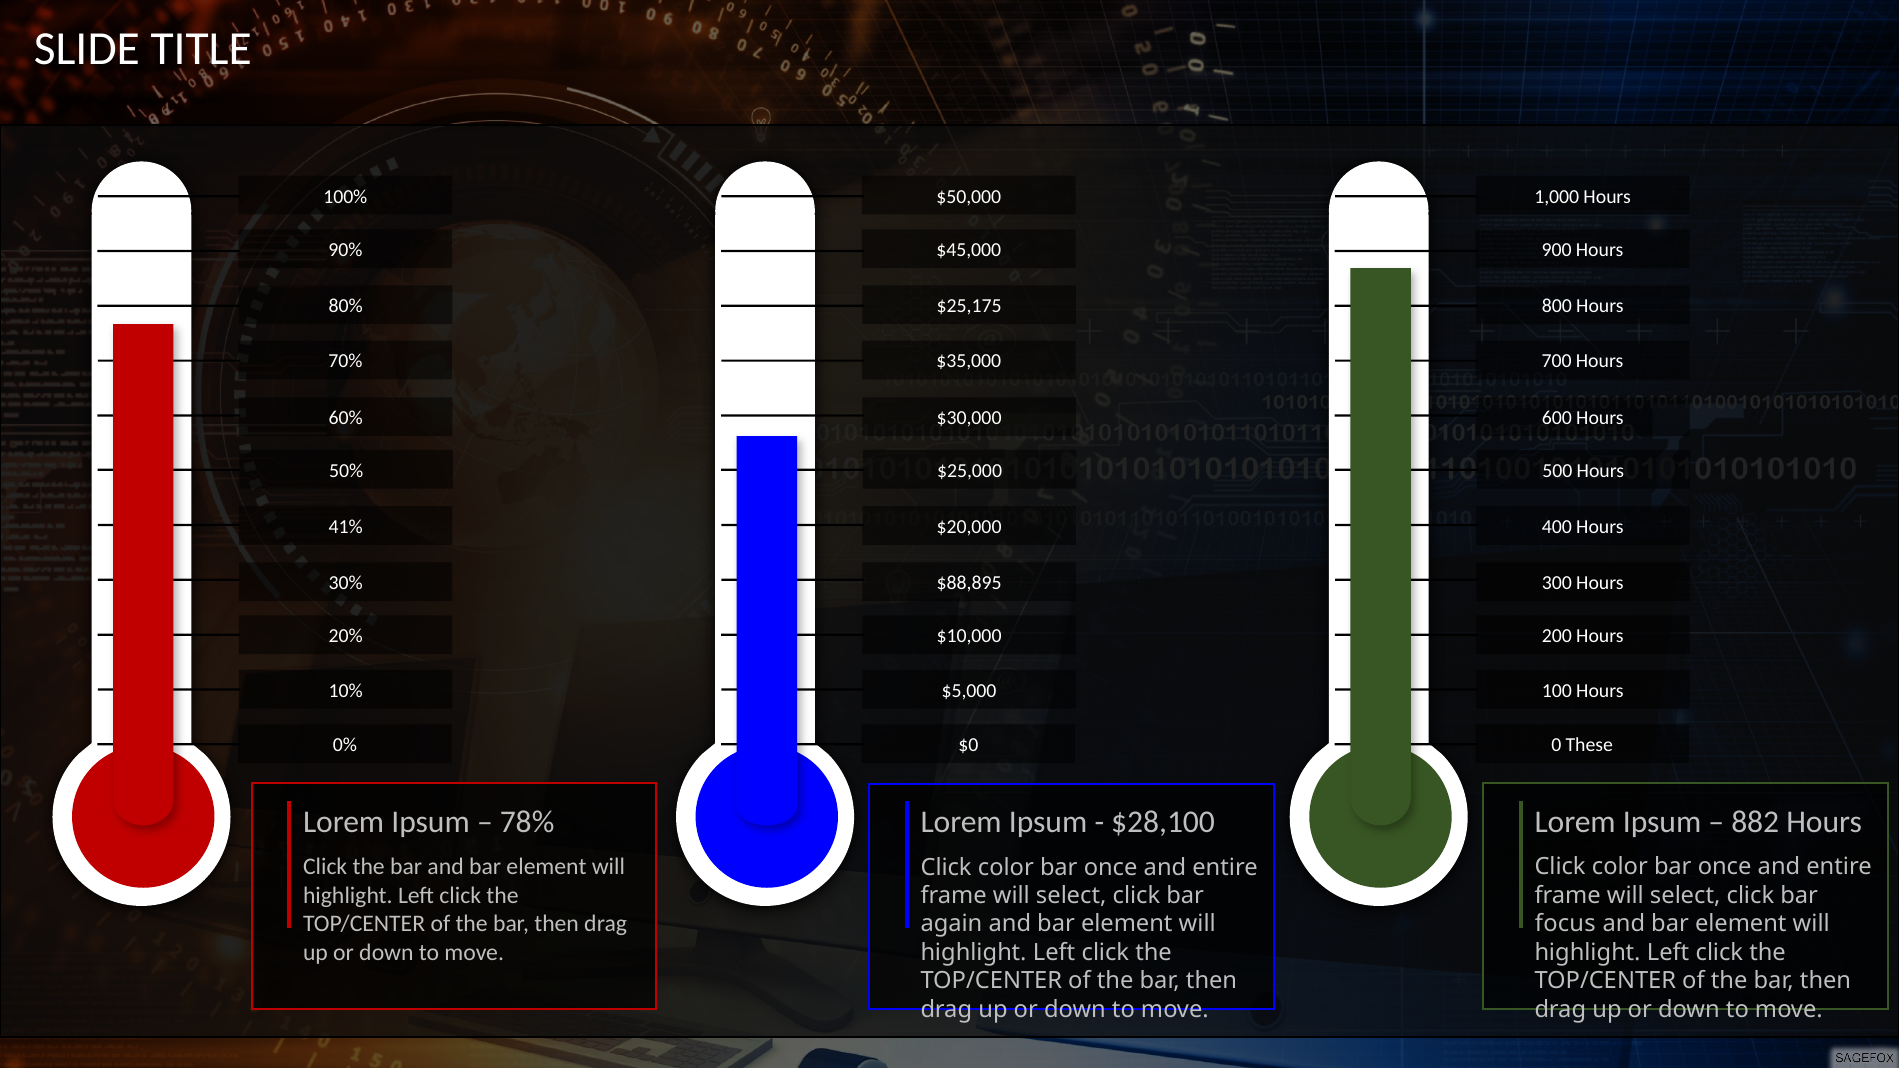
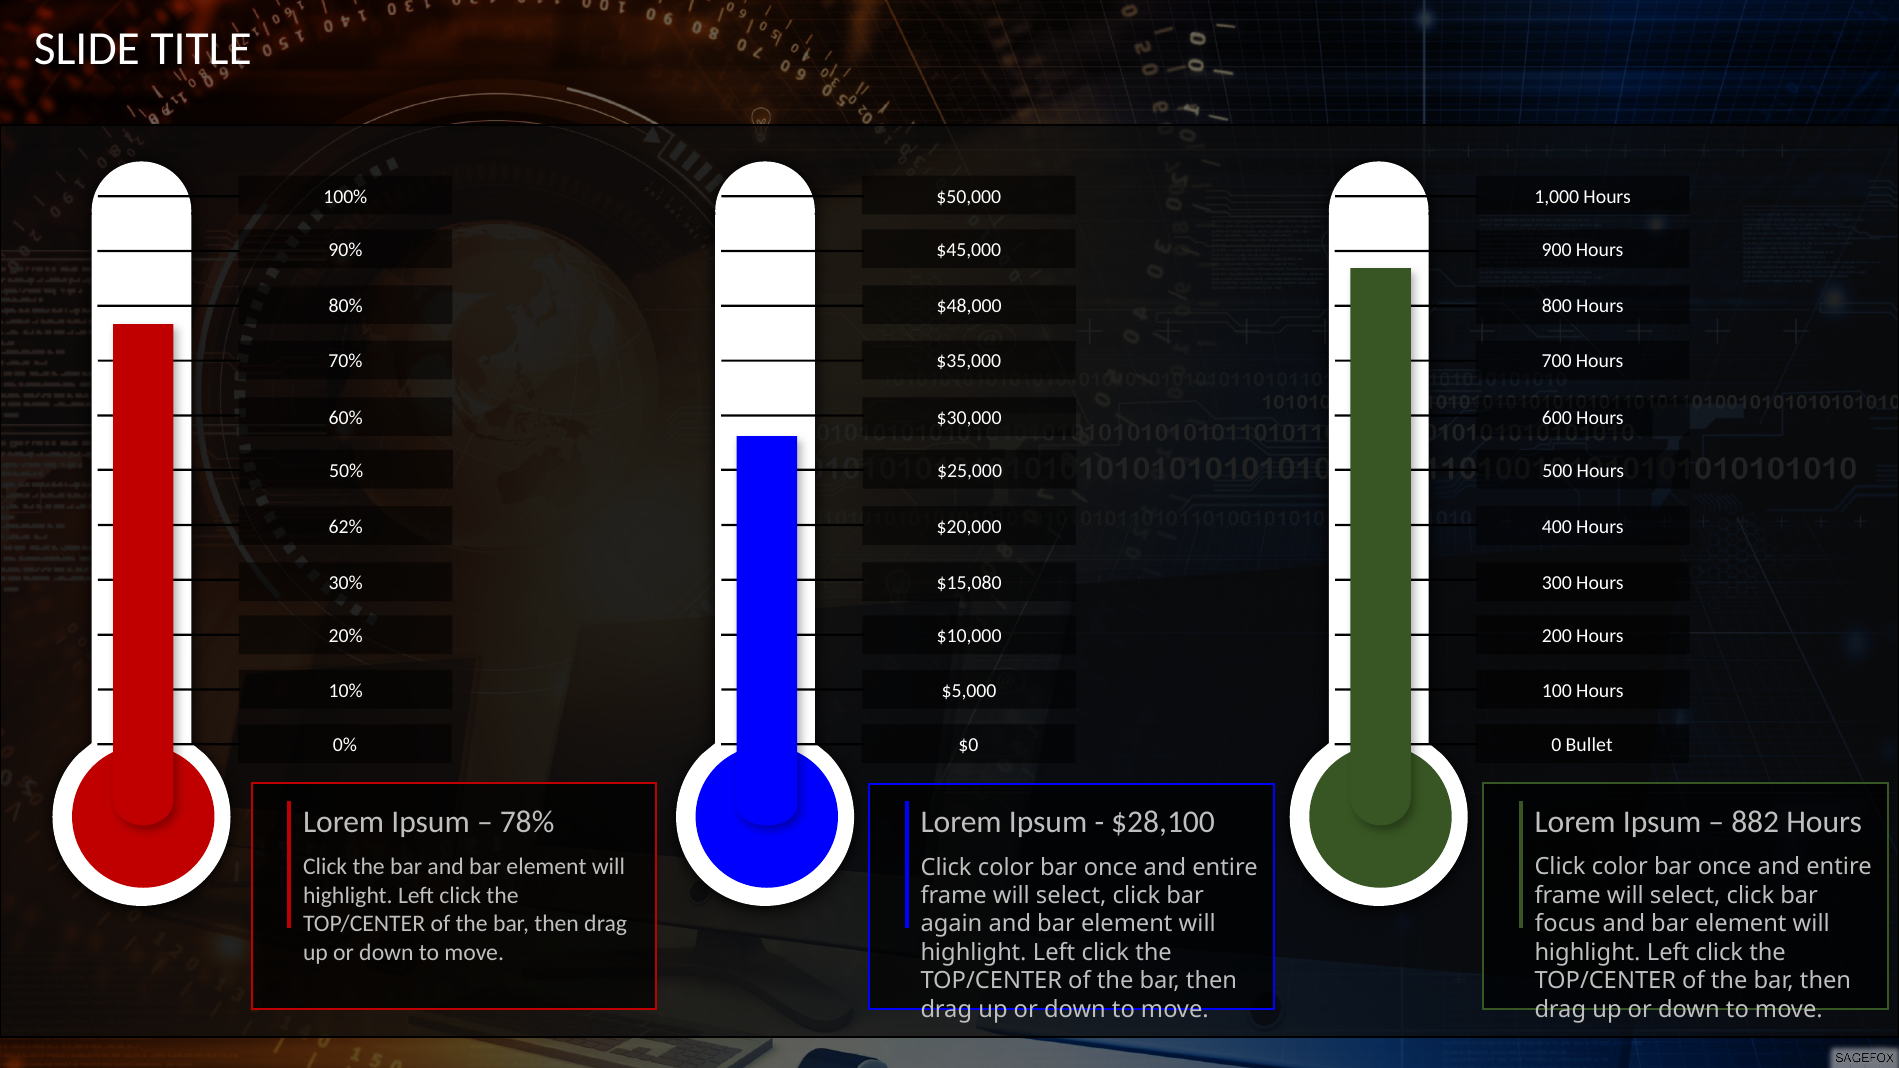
$25,175: $25,175 -> $48,000
41%: 41% -> 62%
$88,895: $88,895 -> $15,080
These: These -> Bullet
